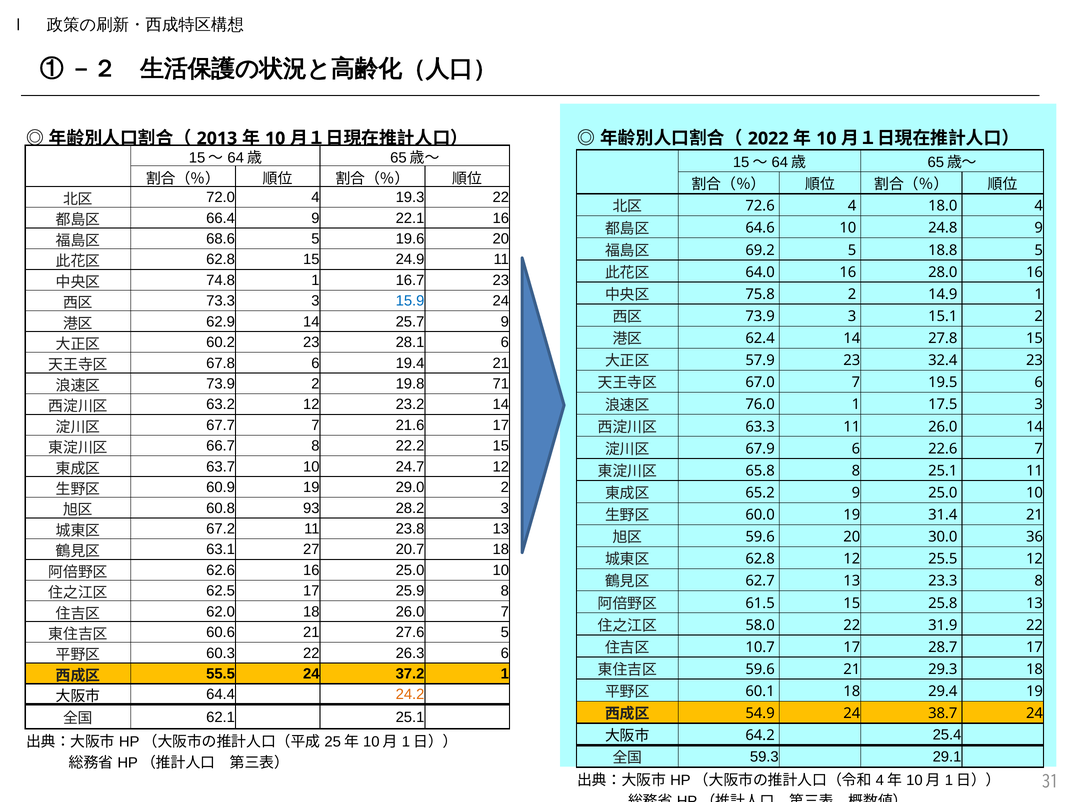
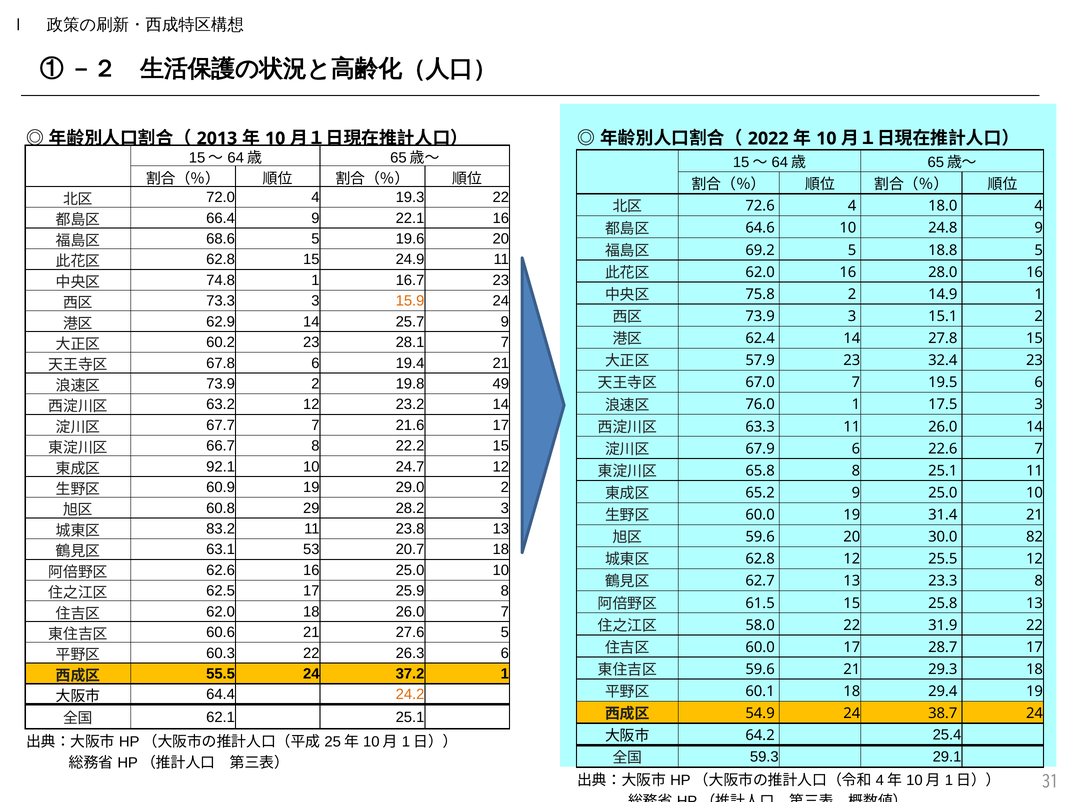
64.0 at (760, 272): 64.0 -> 62.0
15.9 colour: blue -> orange
28.1 6: 6 -> 7
71: 71 -> 49
63.7: 63.7 -> 92.1
93: 93 -> 29
67.2: 67.2 -> 83.2
36: 36 -> 82
27: 27 -> 53
10.7 at (760, 647): 10.7 -> 60.0
